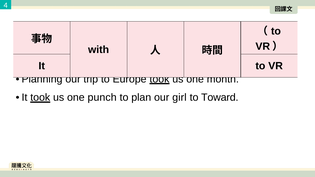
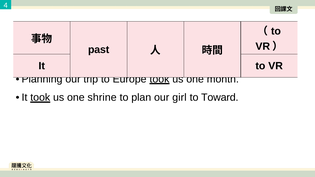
with: with -> past
punch: punch -> shrine
